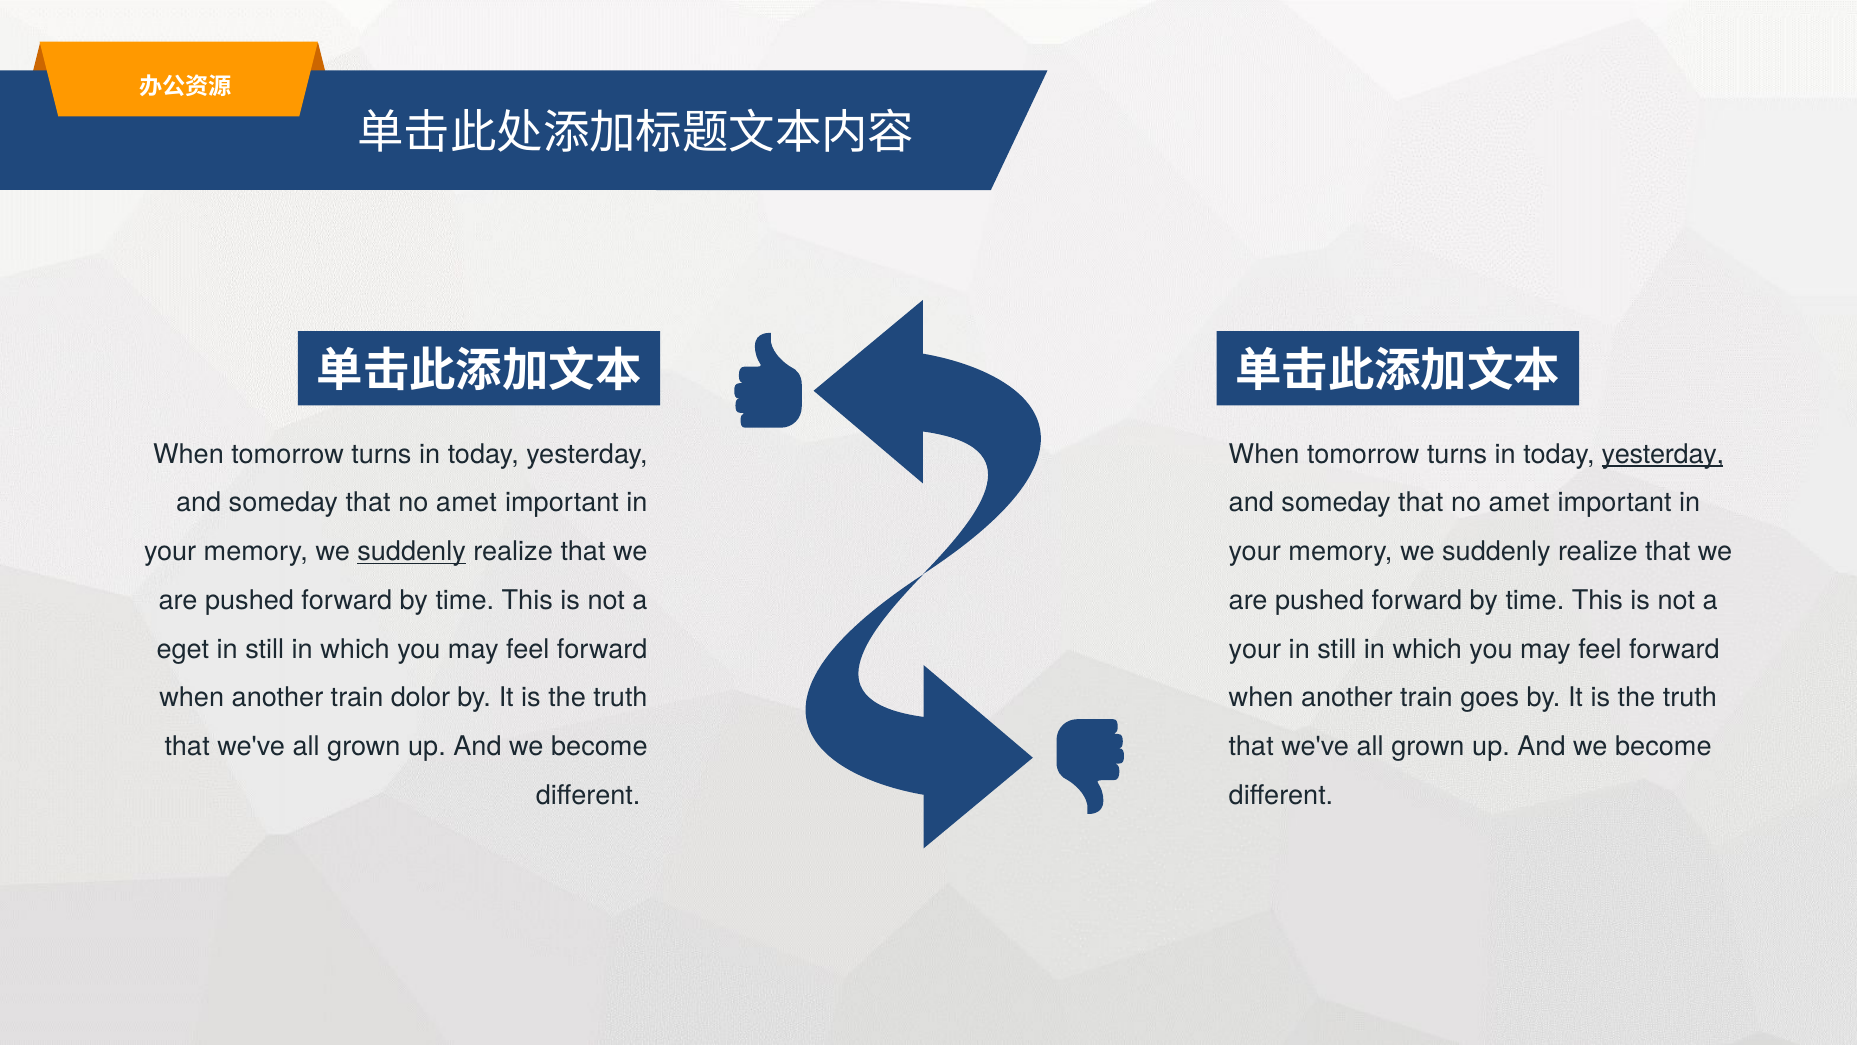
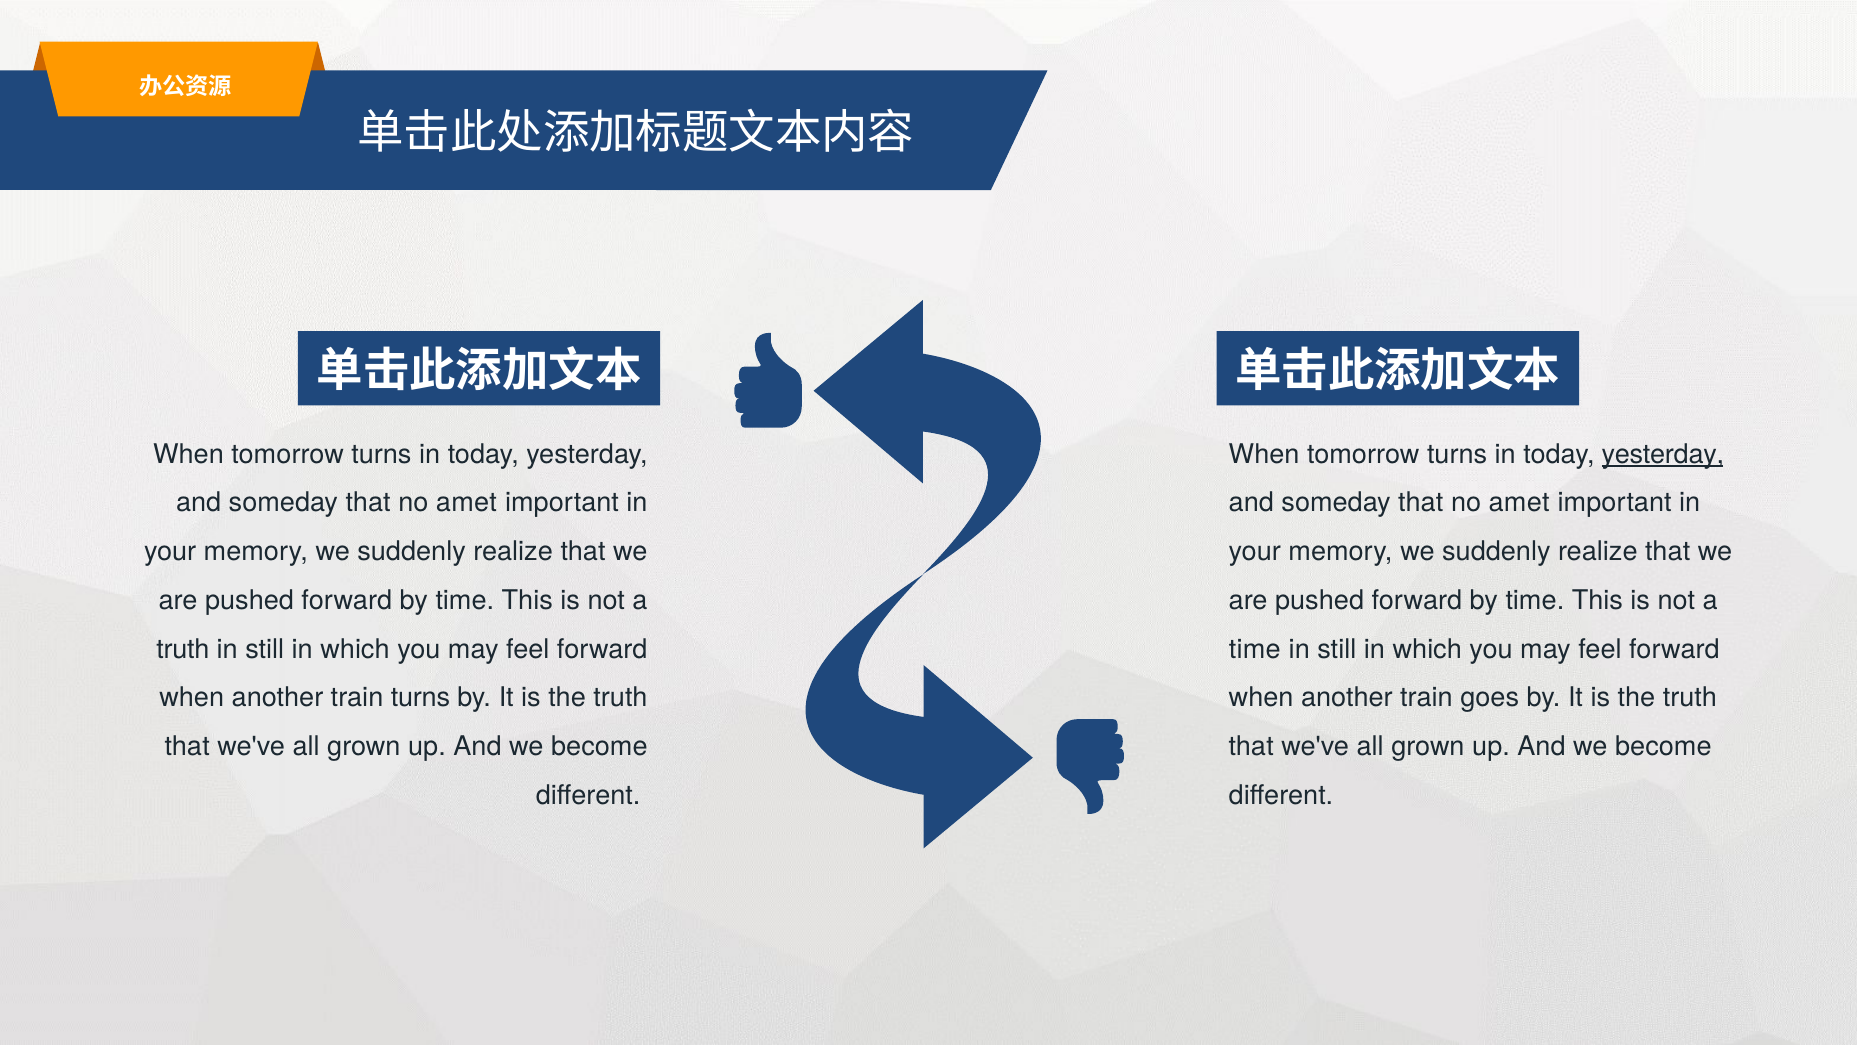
suddenly at (412, 551) underline: present -> none
eget at (183, 649): eget -> truth
your at (1255, 649): your -> time
train dolor: dolor -> turns
